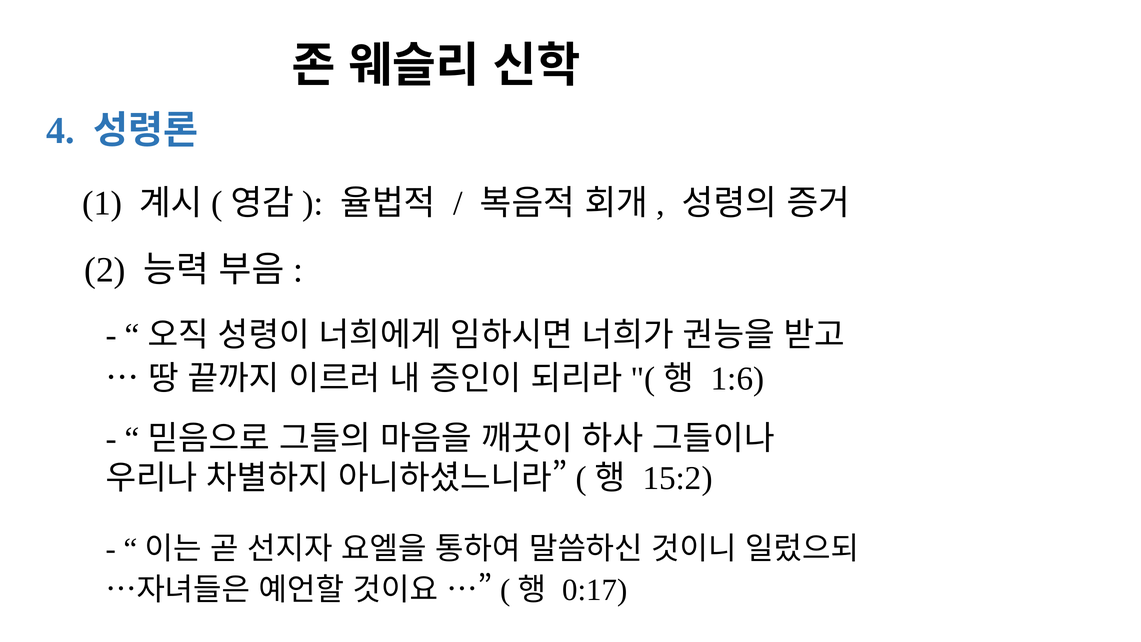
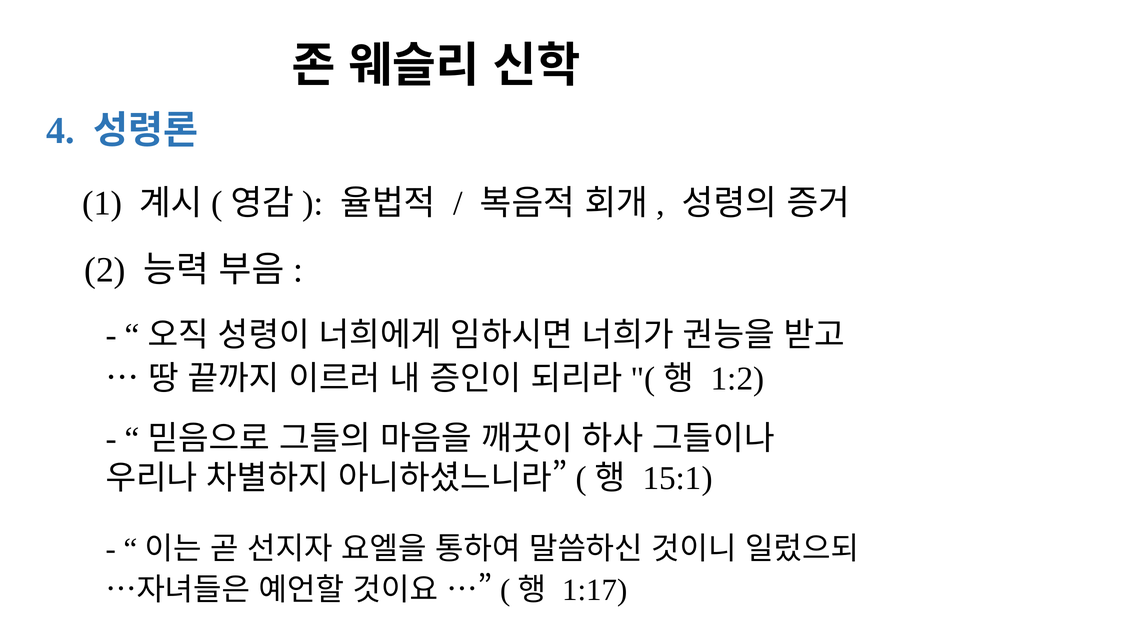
1:6: 1:6 -> 1:2
15:2: 15:2 -> 15:1
0:17: 0:17 -> 1:17
